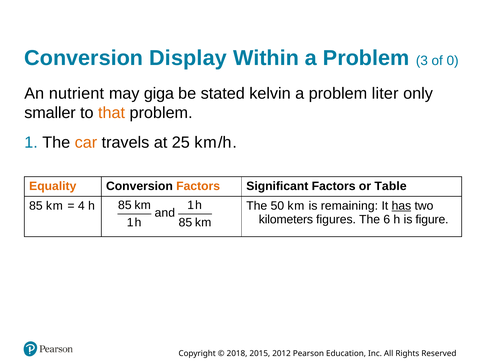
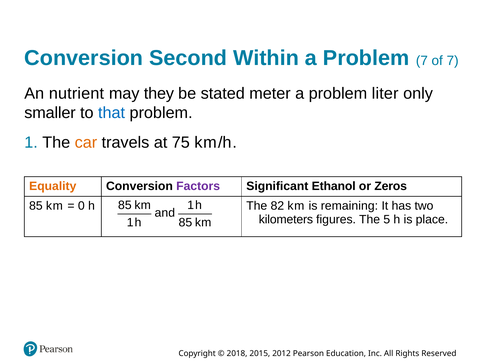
Display: Display -> Second
Problem 3: 3 -> 7
of 0: 0 -> 7
giga: giga -> they
kelvin: kelvin -> meter
that colour: orange -> blue
25: 25 -> 75
Factors at (198, 186) colour: orange -> purple
Significant Factors: Factors -> Ethanol
Table: Table -> Zeros
4: 4 -> 0
50: 50 -> 82
has underline: present -> none
6: 6 -> 5
figure: figure -> place
